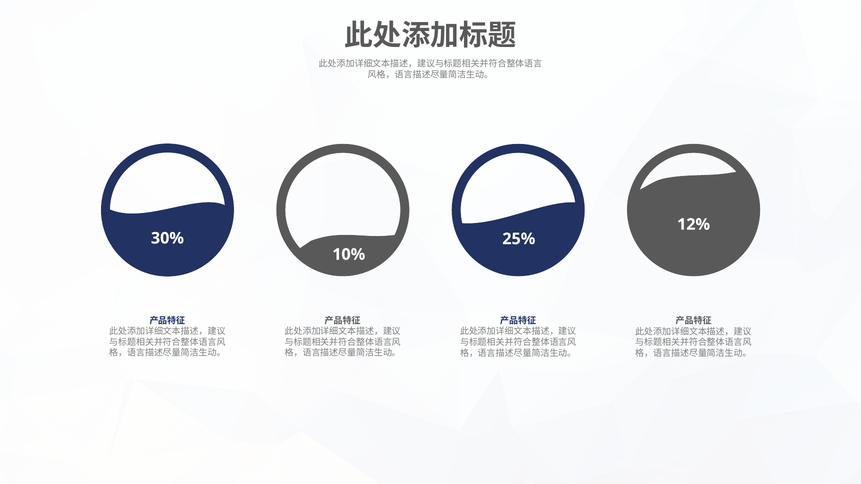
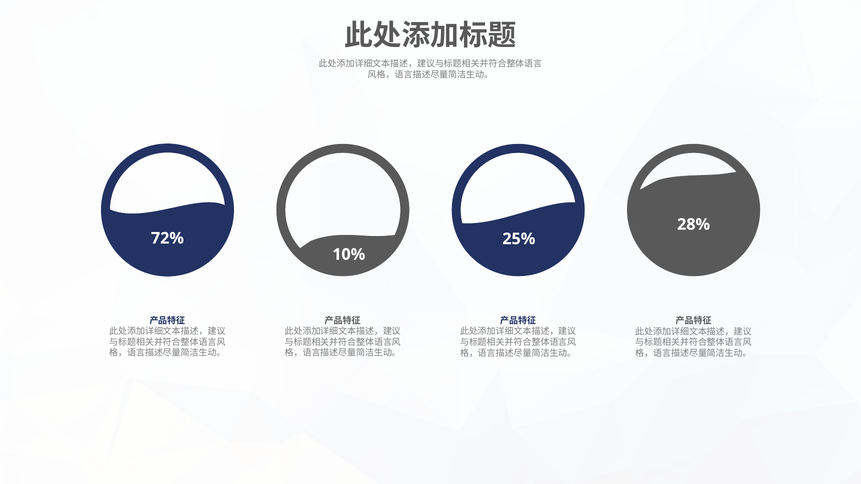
12%: 12% -> 28%
30%: 30% -> 72%
